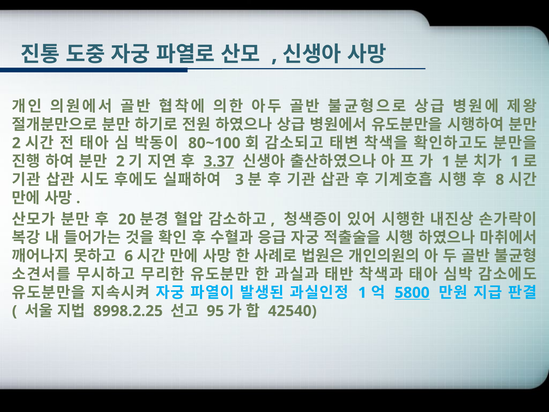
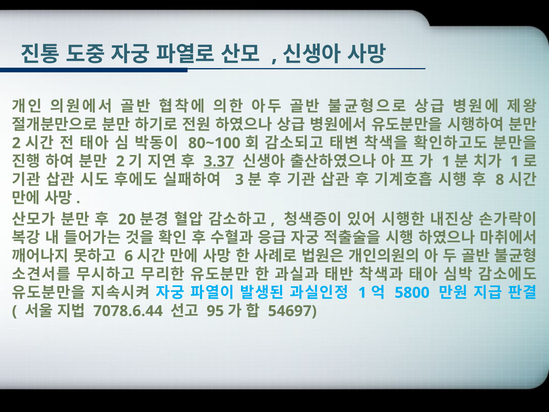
5800 underline: present -> none
8998.2.25: 8998.2.25 -> 7078.6.44
42540: 42540 -> 54697
